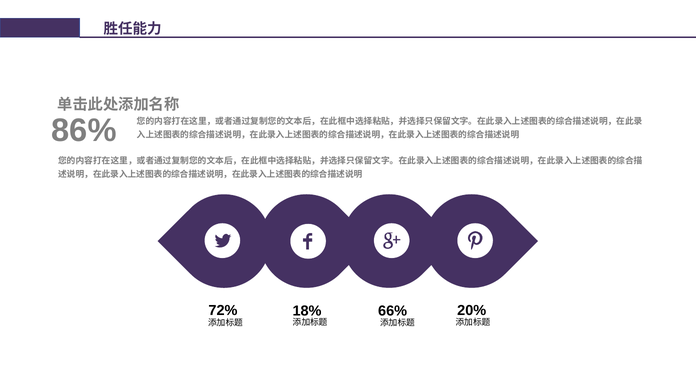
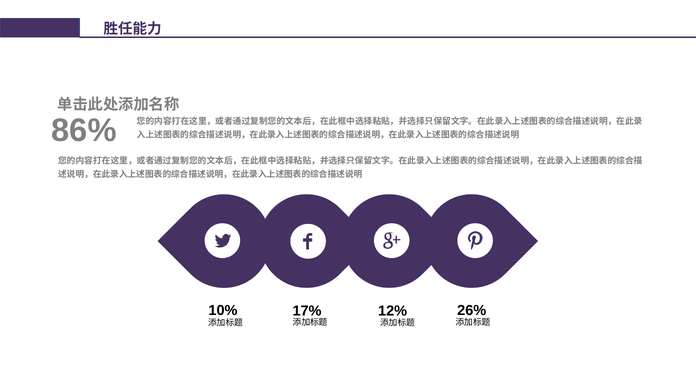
72%: 72% -> 10%
20%: 20% -> 26%
66%: 66% -> 12%
18%: 18% -> 17%
